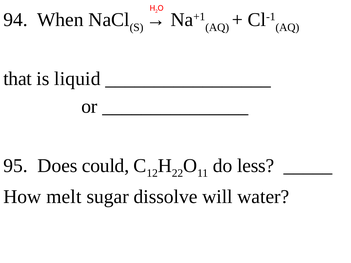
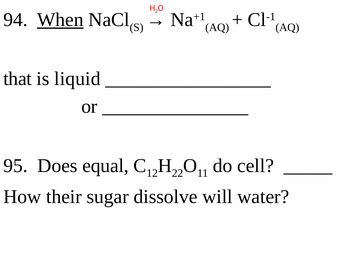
When underline: none -> present
could: could -> equal
less: less -> cell
melt: melt -> their
